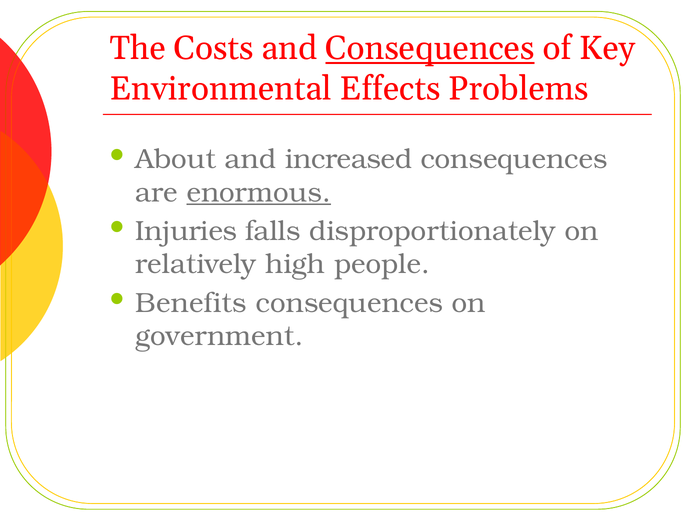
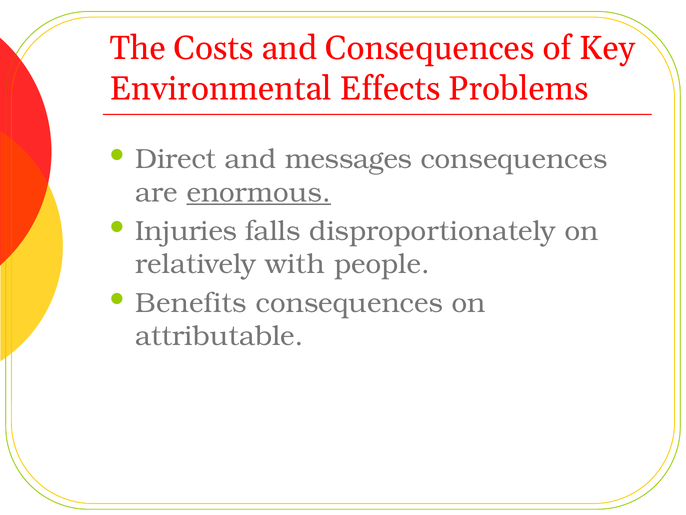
Consequences at (430, 48) underline: present -> none
About: About -> Direct
increased: increased -> messages
high: high -> with
government: government -> attributable
